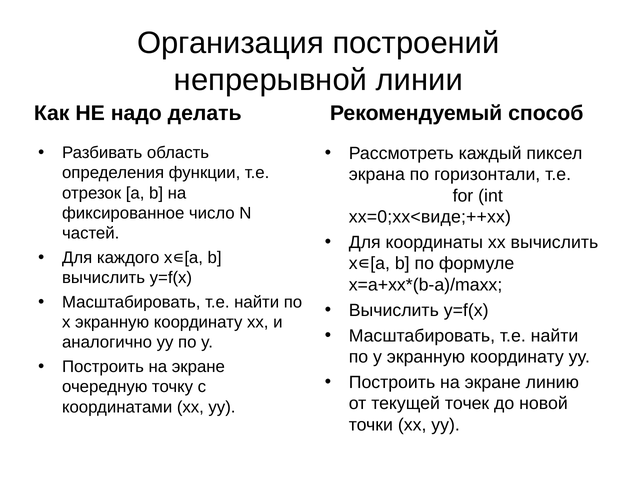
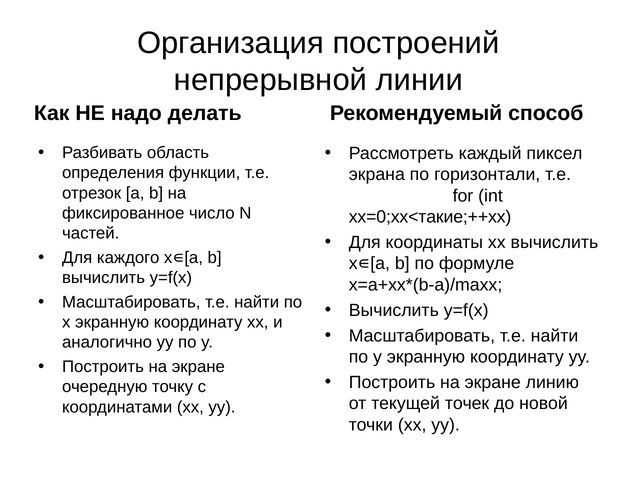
xx=0;xx<виде;++xx: xx=0;xx<виде;++xx -> xx=0;xx<такие;++xx
